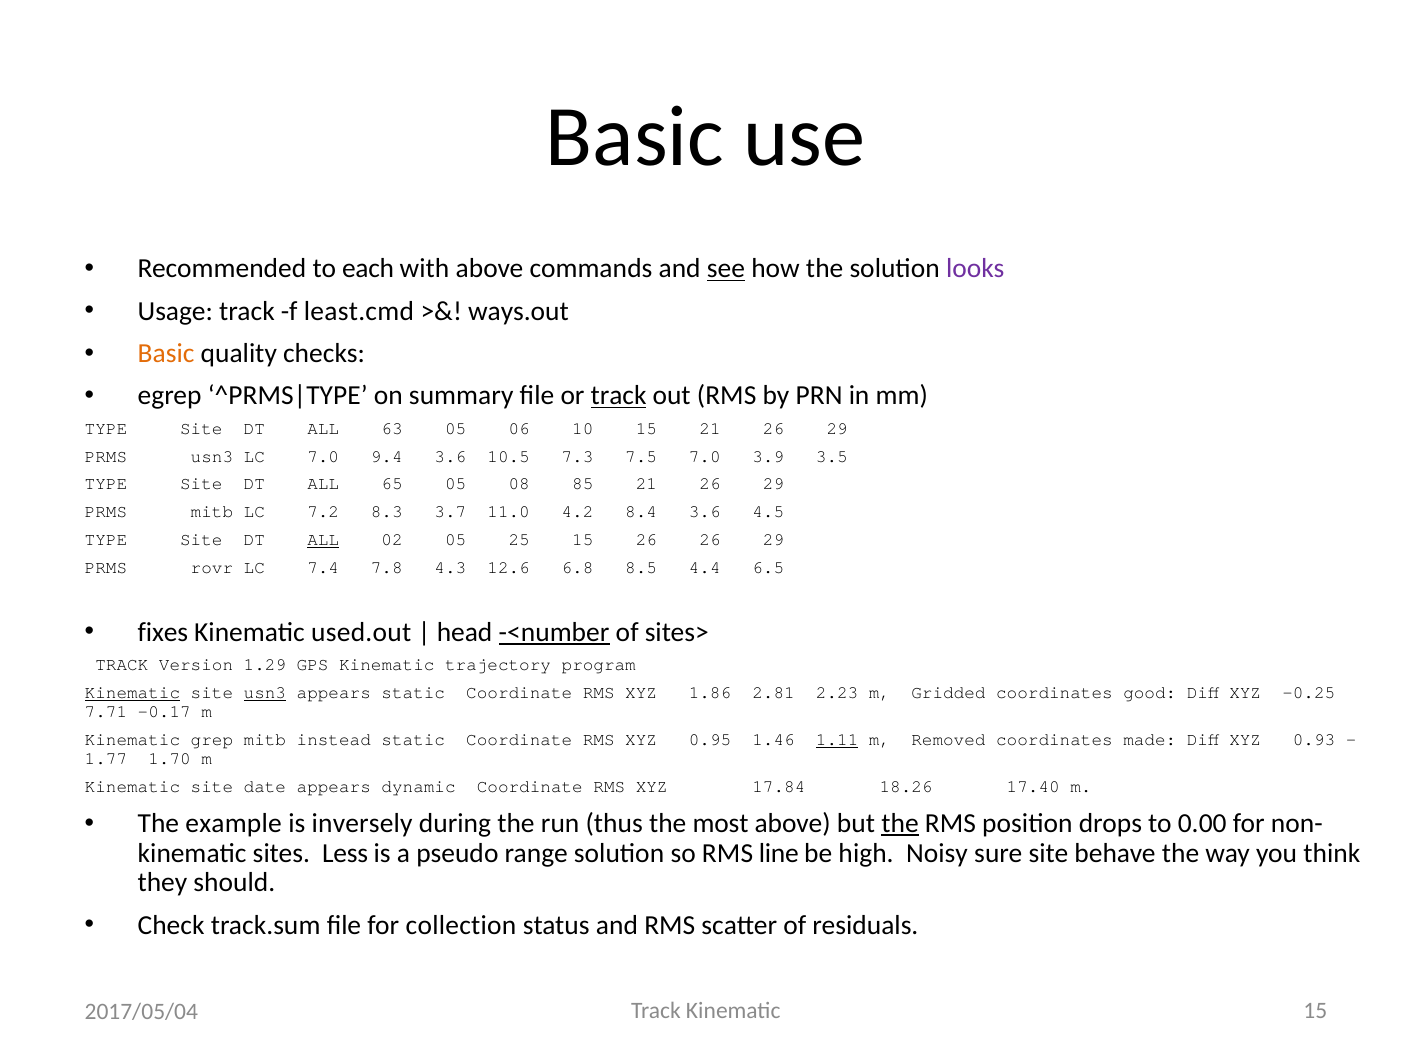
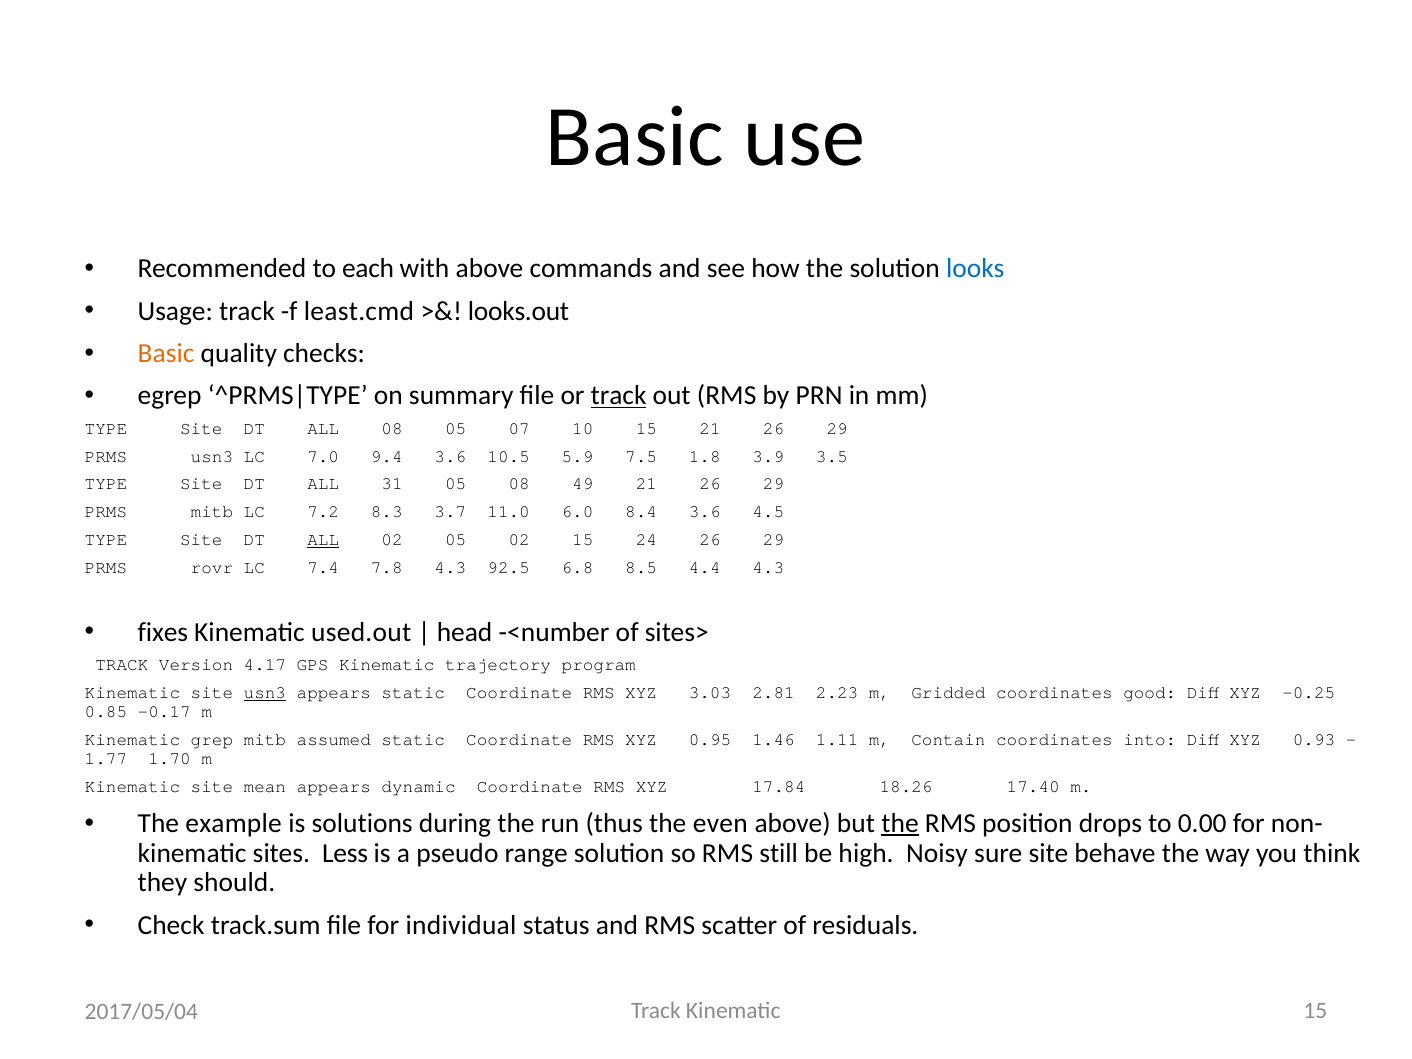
see underline: present -> none
looks colour: purple -> blue
ways.out: ways.out -> looks.out
ALL 63: 63 -> 08
06: 06 -> 07
7.3: 7.3 -> 5.9
7.5 7.0: 7.0 -> 1.8
65: 65 -> 31
85: 85 -> 49
4.2: 4.2 -> 6.0
05 25: 25 -> 02
15 26: 26 -> 24
12.6: 12.6 -> 92.5
4.4 6.5: 6.5 -> 4.3
-<number underline: present -> none
1.29: 1.29 -> 4.17
Kinematic at (132, 693) underline: present -> none
1.86: 1.86 -> 3.03
7.71: 7.71 -> 0.85
instead: instead -> assumed
1.11 underline: present -> none
Removed: Removed -> Contain
made: made -> into
date: date -> mean
inversely: inversely -> solutions
most: most -> even
line: line -> still
collection: collection -> individual
